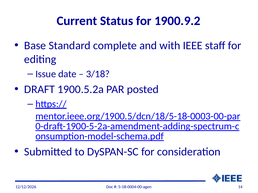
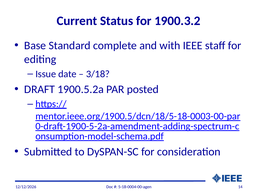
1900.9.2: 1900.9.2 -> 1900.3.2
